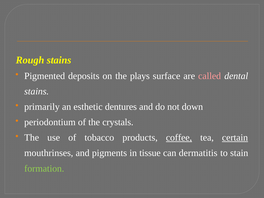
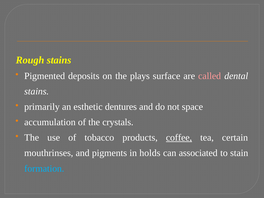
down: down -> space
periodontium: periodontium -> accumulation
certain underline: present -> none
tissue: tissue -> holds
dermatitis: dermatitis -> associated
formation colour: light green -> light blue
